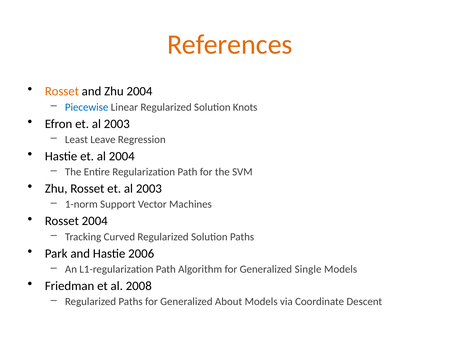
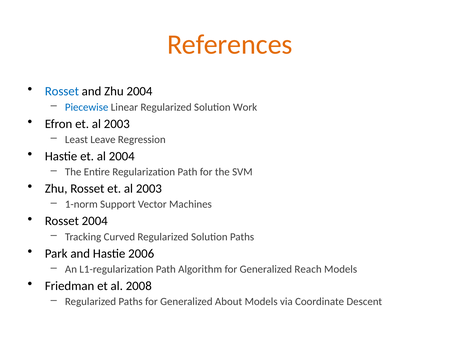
Rosset at (62, 91) colour: orange -> blue
Knots: Knots -> Work
Single: Single -> Reach
